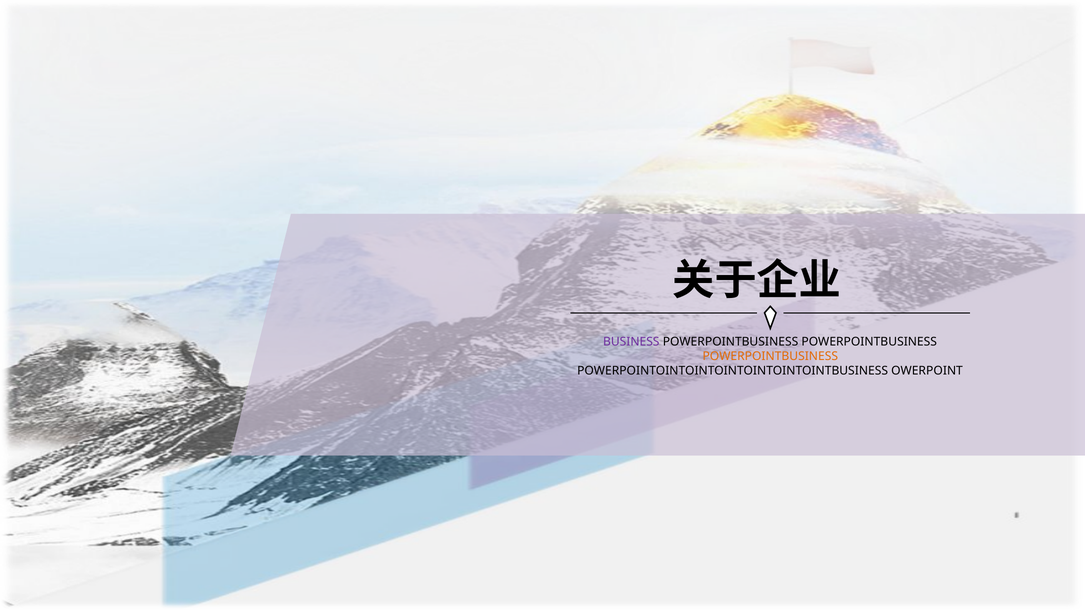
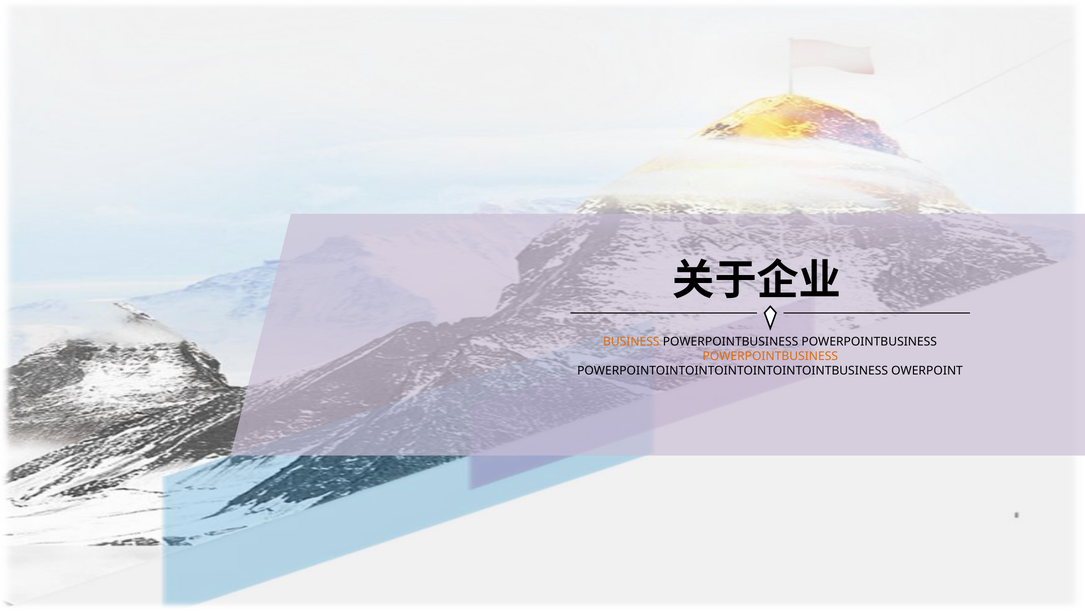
BUSINESS colour: purple -> orange
